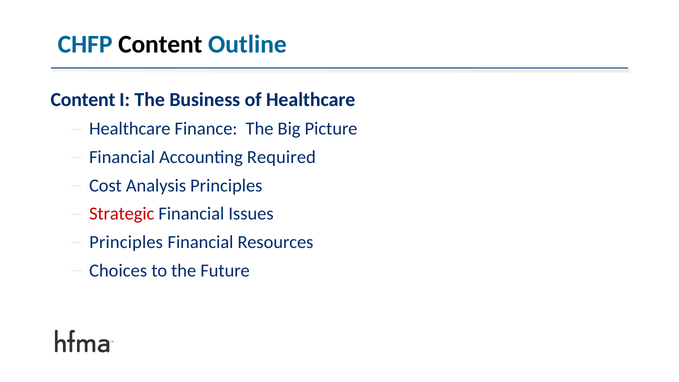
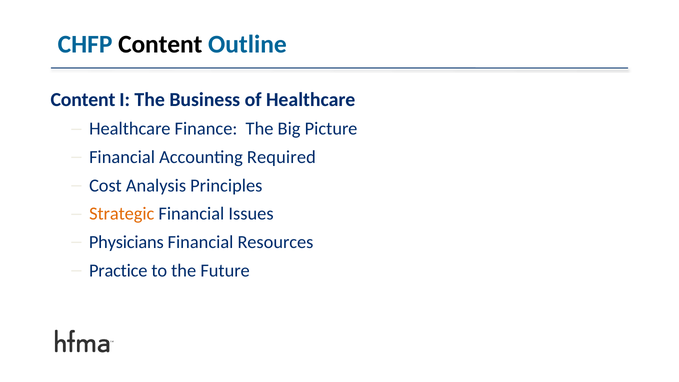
Strategic colour: red -> orange
Principles at (126, 242): Principles -> Physicians
Choices: Choices -> Practice
